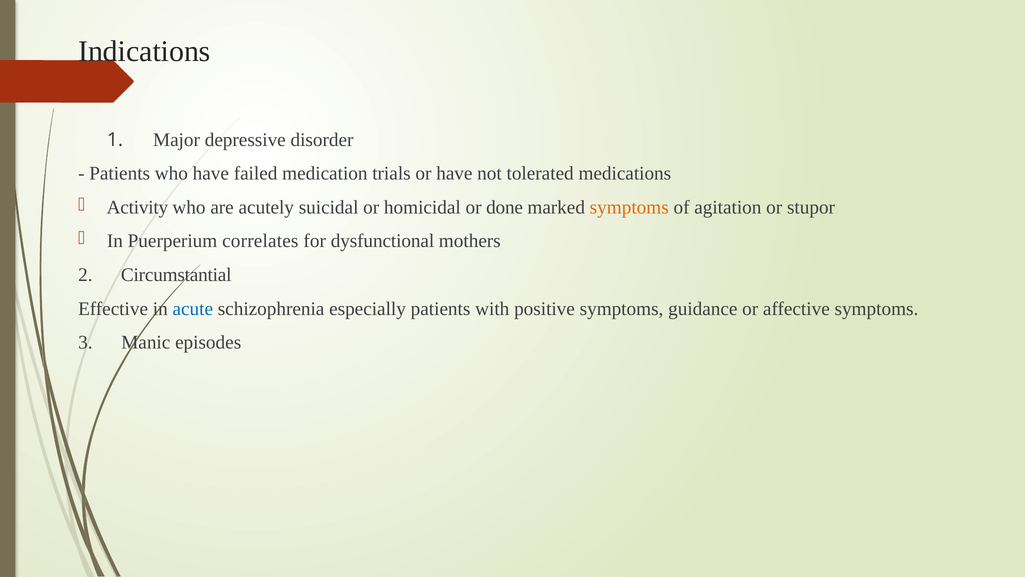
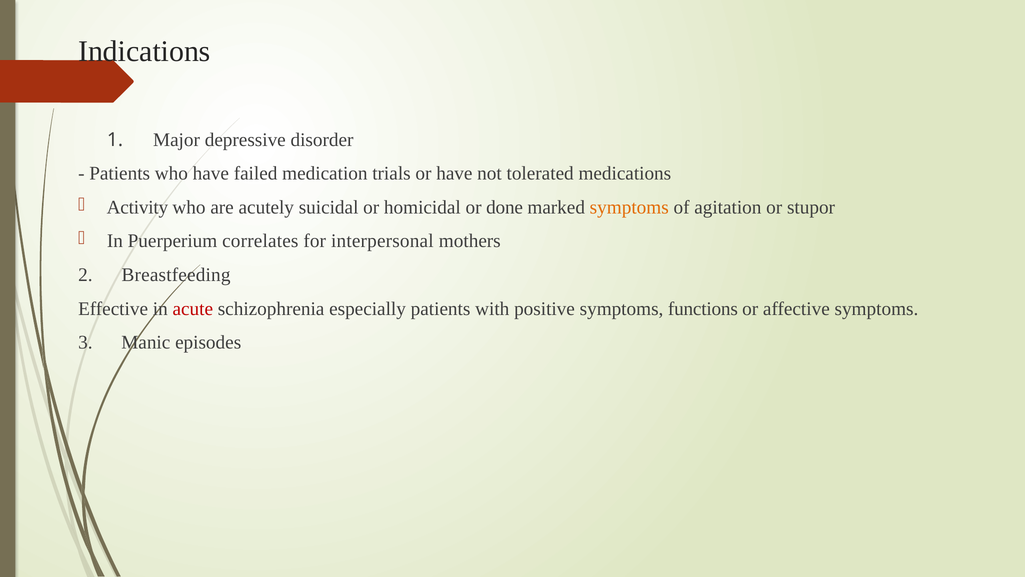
dysfunctional: dysfunctional -> interpersonal
Circumstantial: Circumstantial -> Breastfeeding
acute colour: blue -> red
guidance: guidance -> functions
